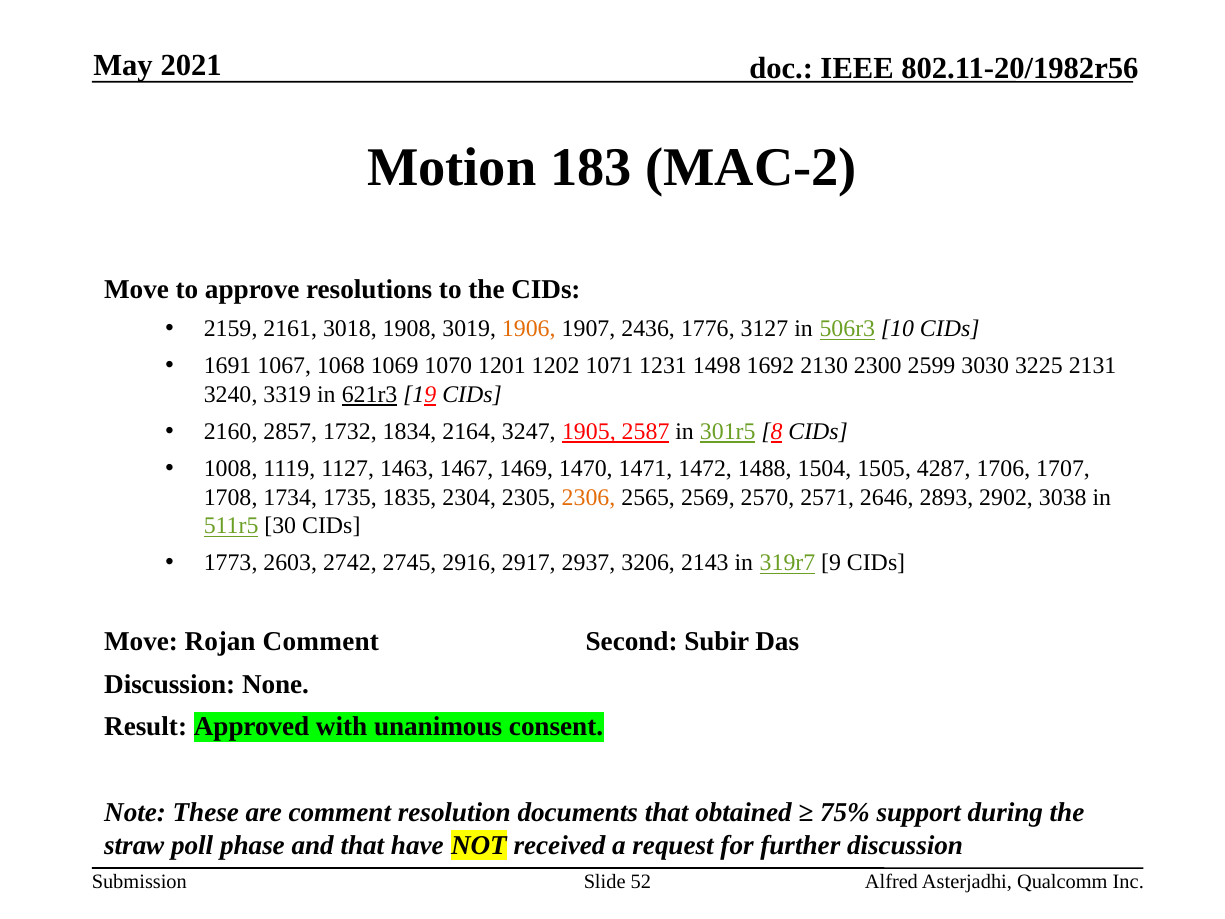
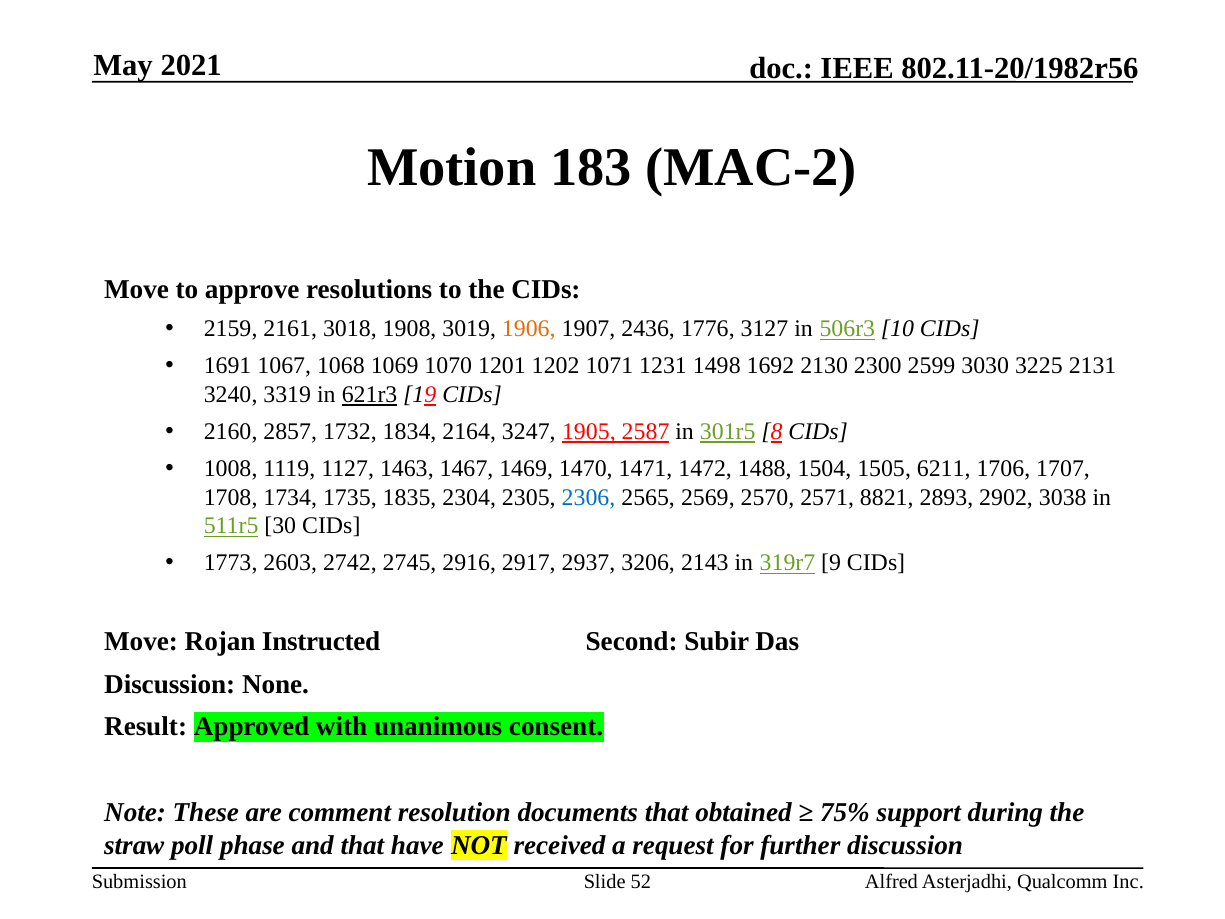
4287: 4287 -> 6211
2306 colour: orange -> blue
2646: 2646 -> 8821
Rojan Comment: Comment -> Instructed
